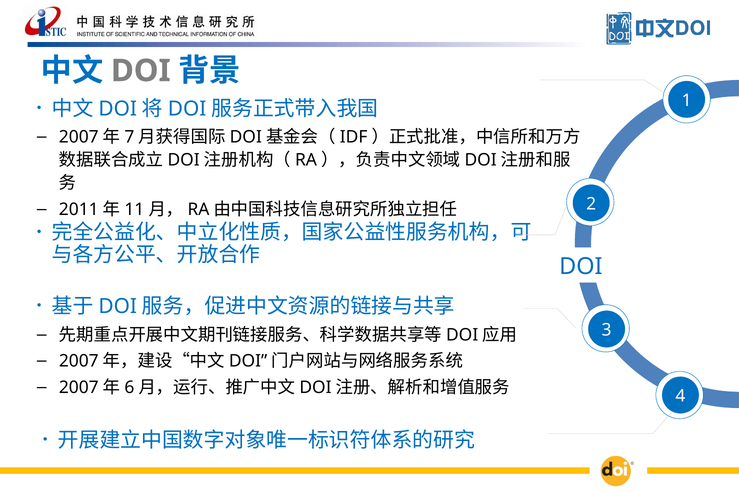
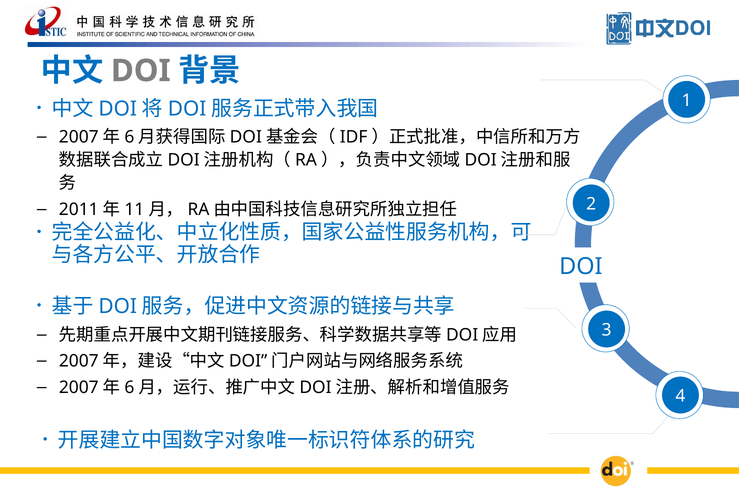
7 at (129, 137): 7 -> 6
